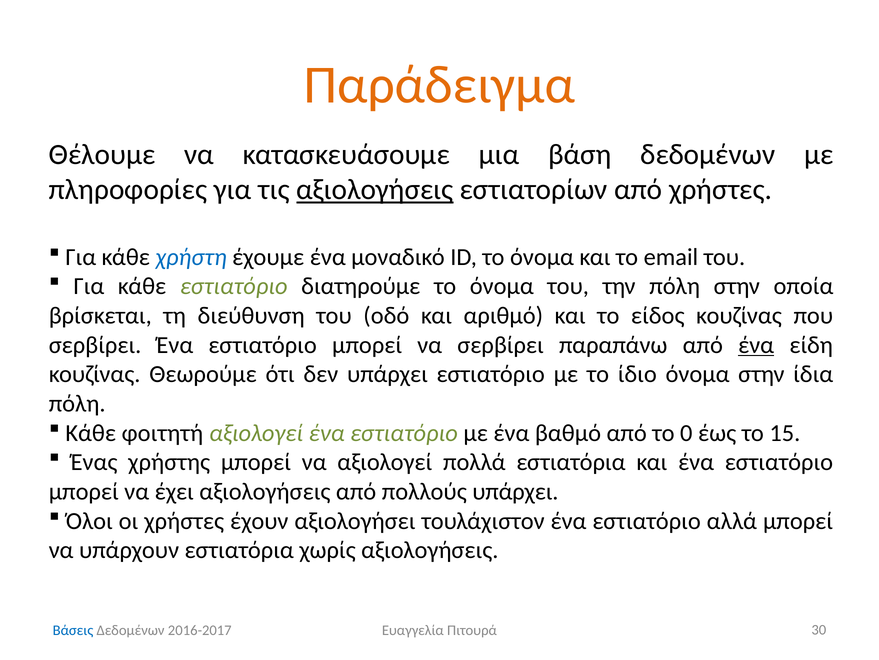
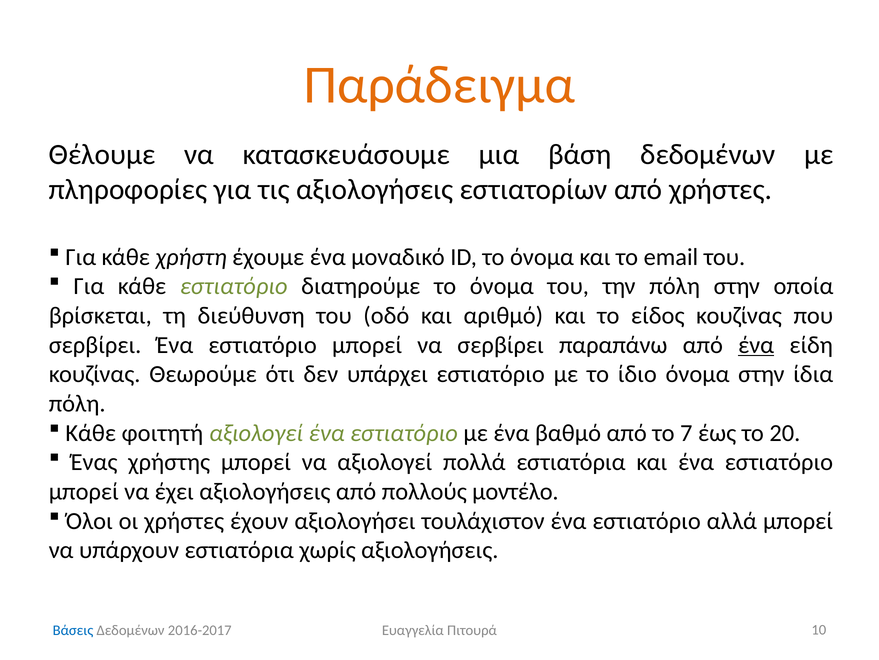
αξιολογήσεις at (375, 190) underline: present -> none
χρήστη colour: blue -> black
0: 0 -> 7
15: 15 -> 20
πολλούς υπάρχει: υπάρχει -> μοντέλο
30: 30 -> 10
